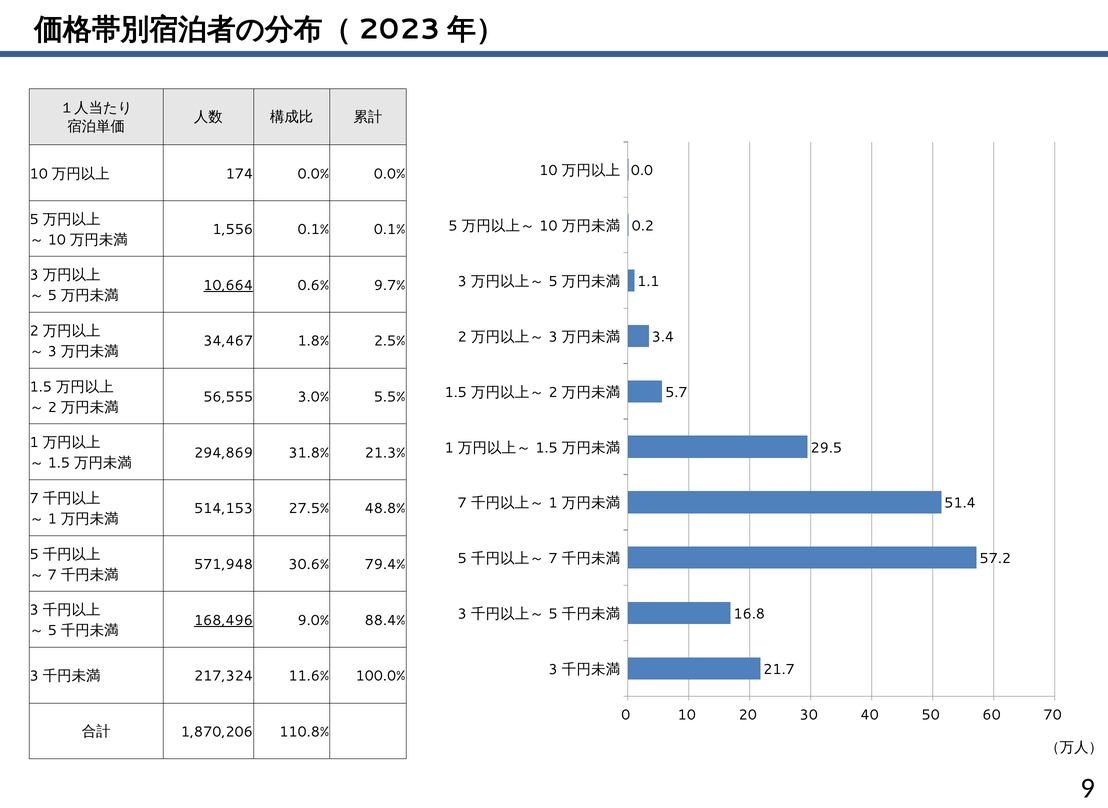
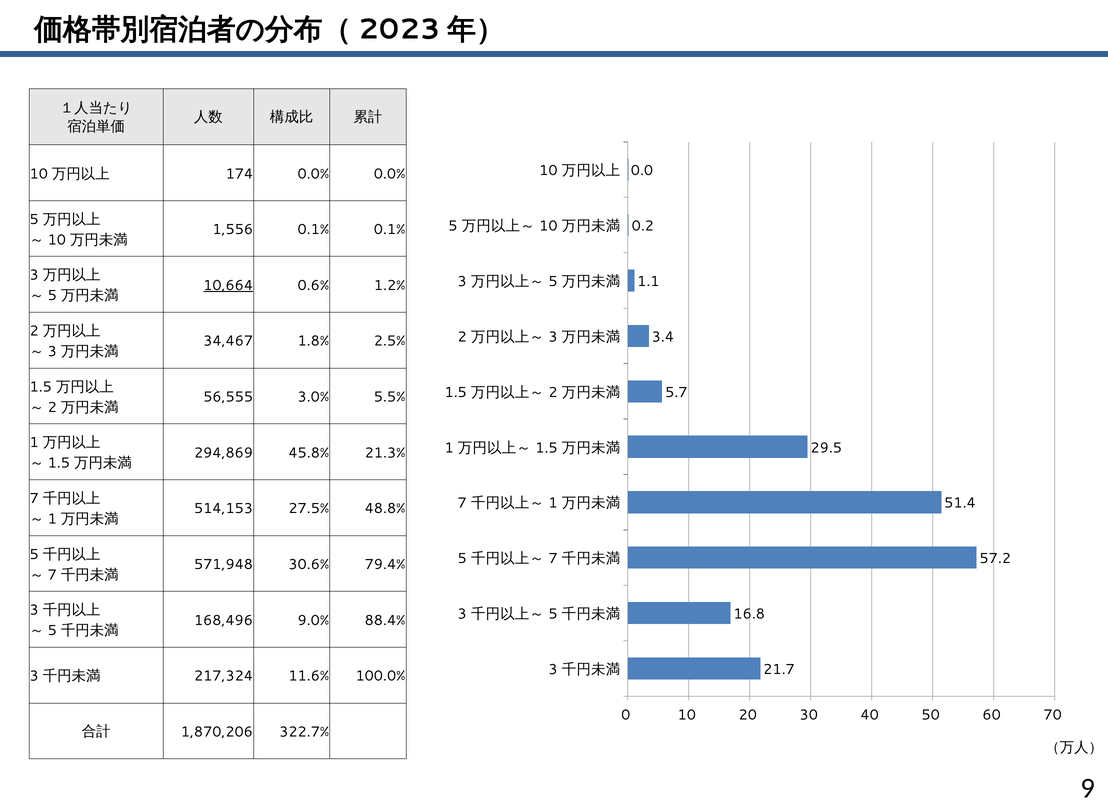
9.7%: 9.7% -> 1.2%
31.8%: 31.8% -> 45.8%
168,496 underline: present -> none
110.8%: 110.8% -> 322.7%
